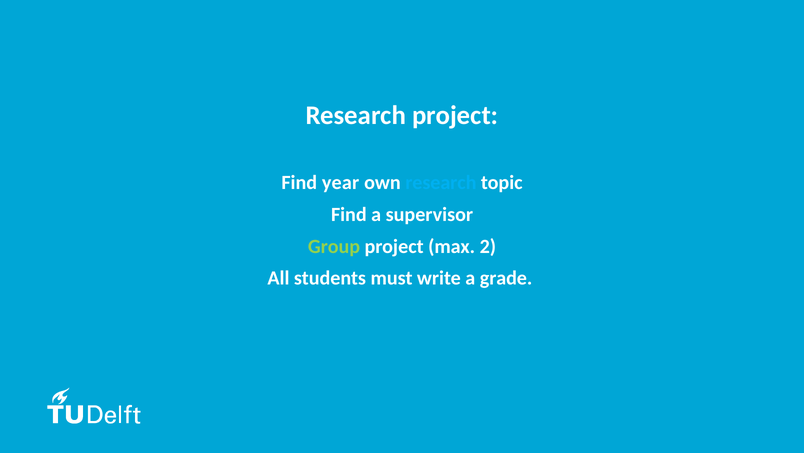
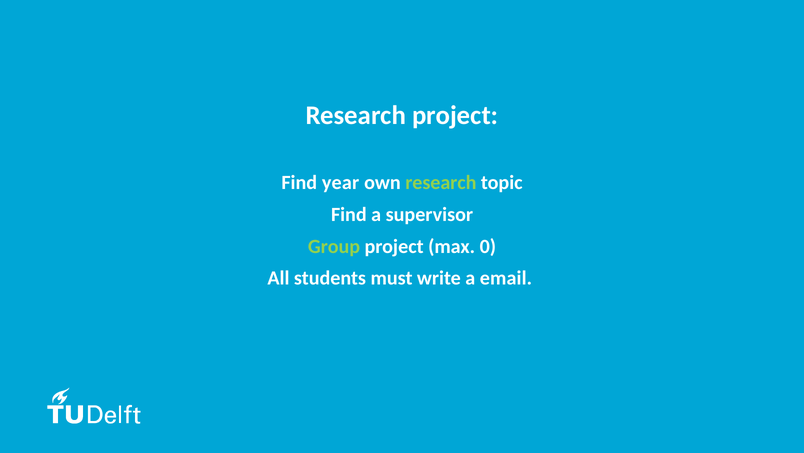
research at (441, 183) colour: light blue -> light green
2: 2 -> 0
grade: grade -> email
